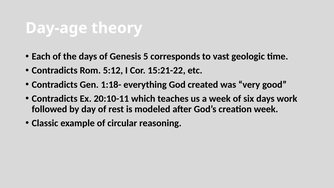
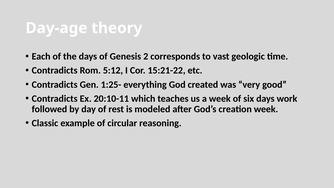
5: 5 -> 2
1:18-: 1:18- -> 1:25-
